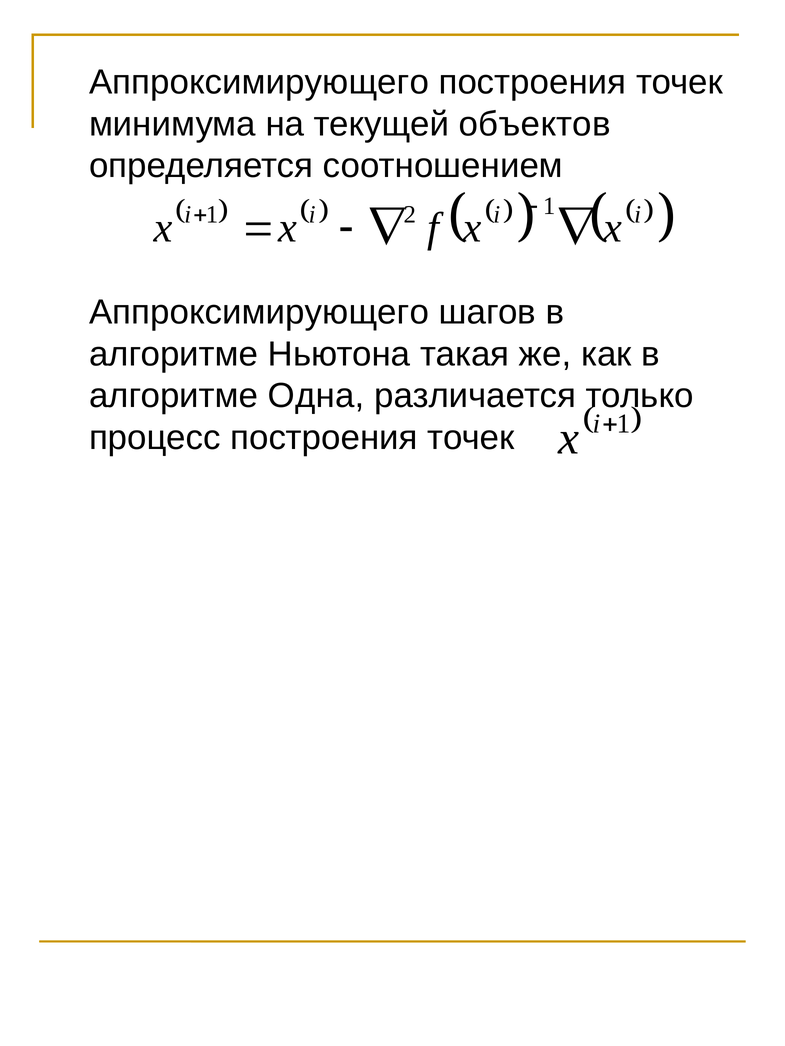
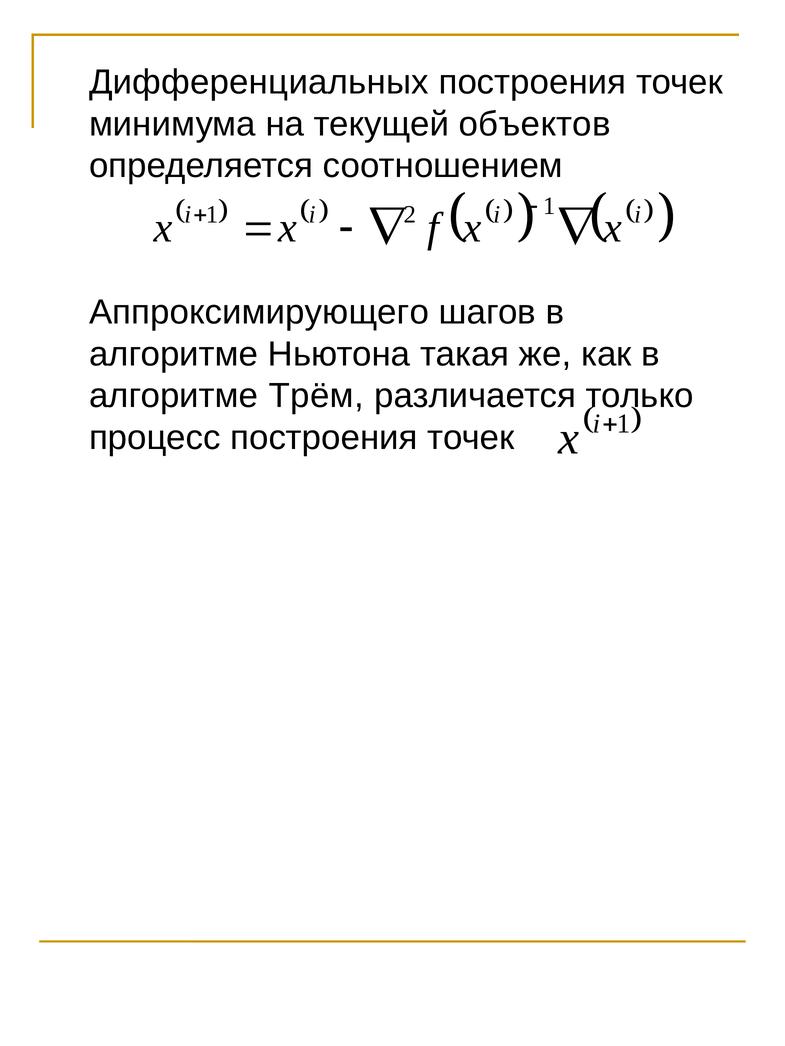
Аппроксимирующего at (259, 82): Аппроксимирующего -> Дифференциальных
Одна: Одна -> Трём
